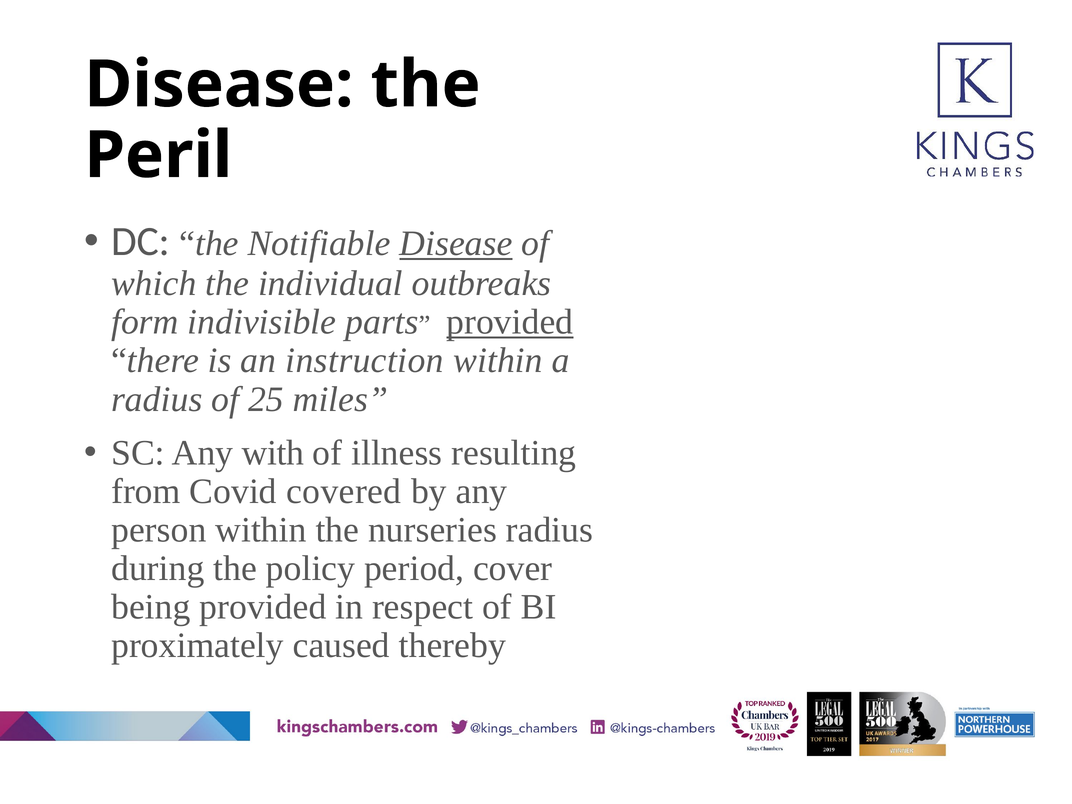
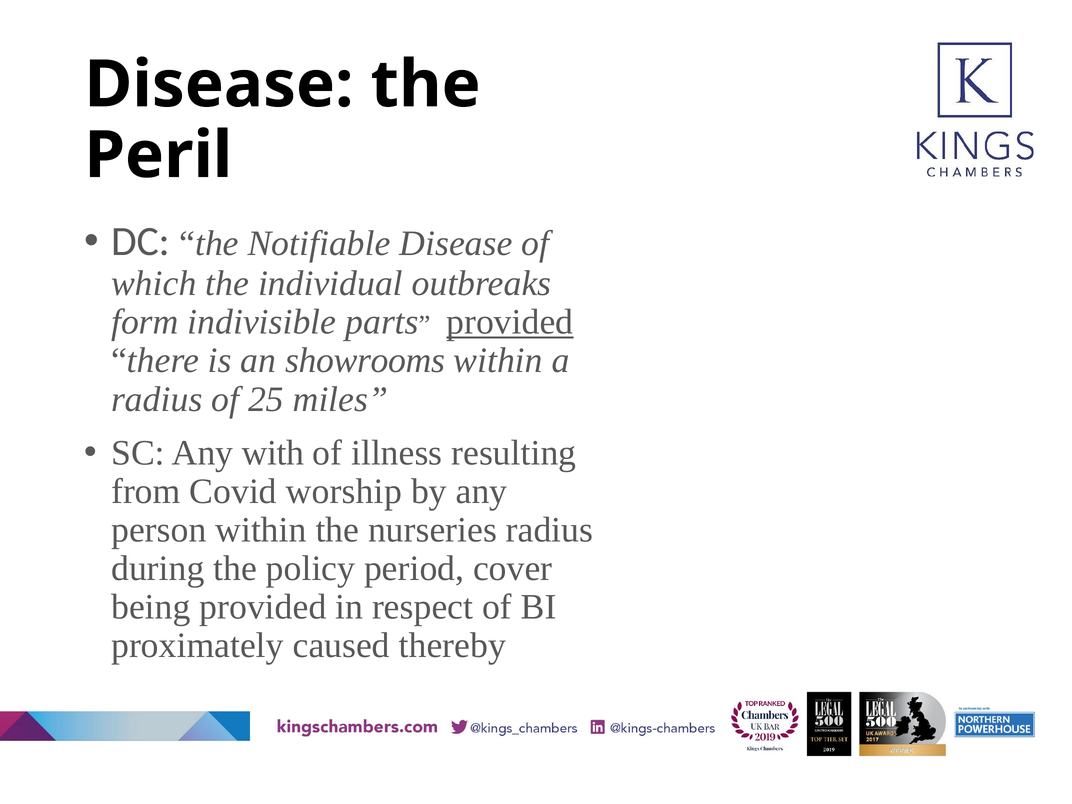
Disease at (456, 244) underline: present -> none
instruction: instruction -> showrooms
covered: covered -> worship
